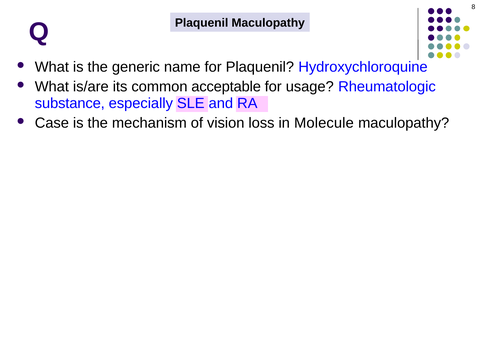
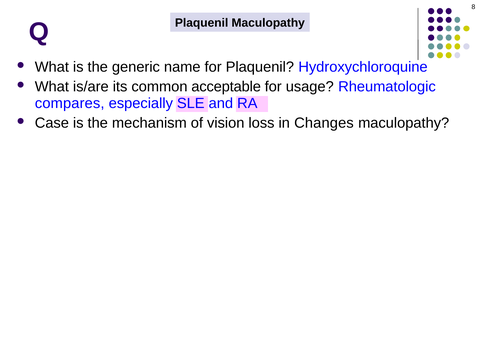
substance: substance -> compares
Molecule: Molecule -> Changes
